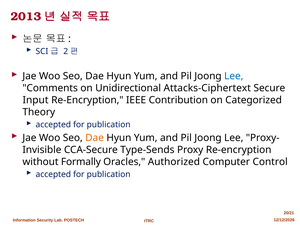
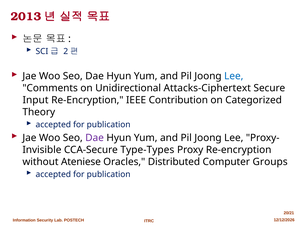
Dae at (95, 138) colour: orange -> purple
Type-Sends: Type-Sends -> Type-Types
Formally: Formally -> Ateniese
Authorized: Authorized -> Distributed
Control: Control -> Groups
